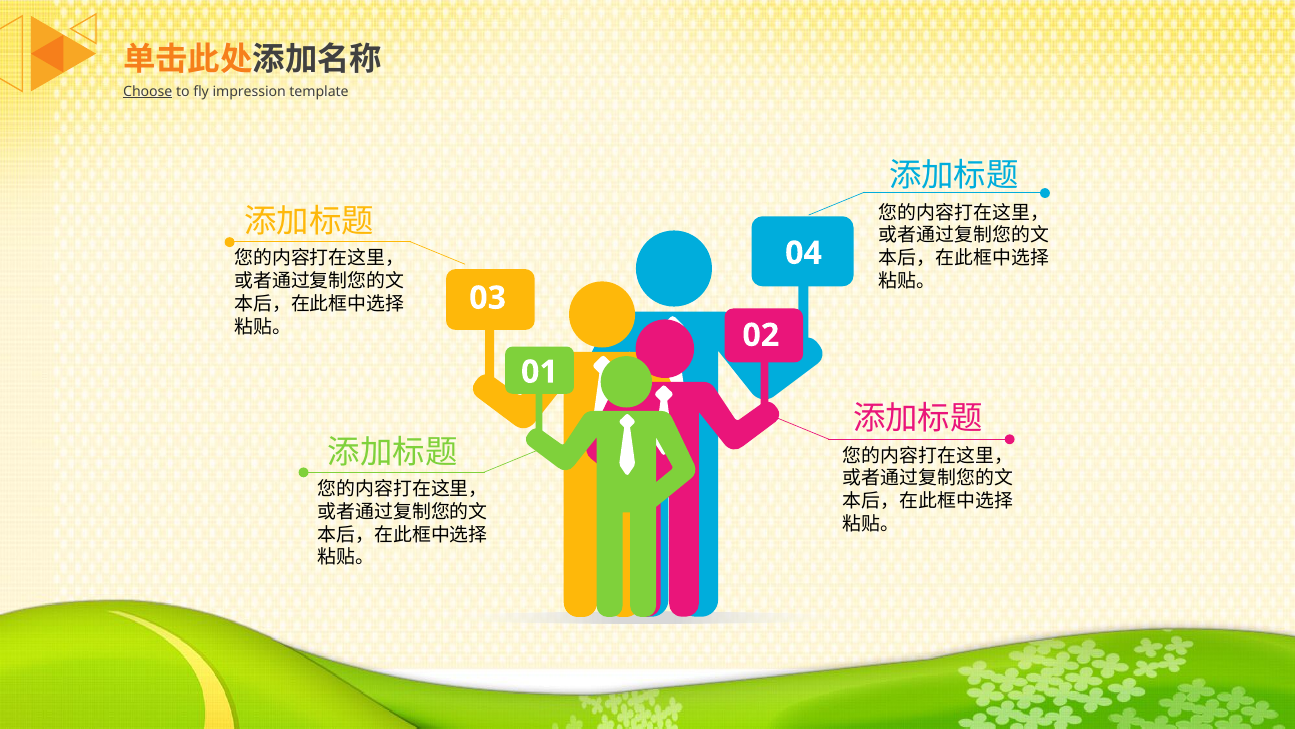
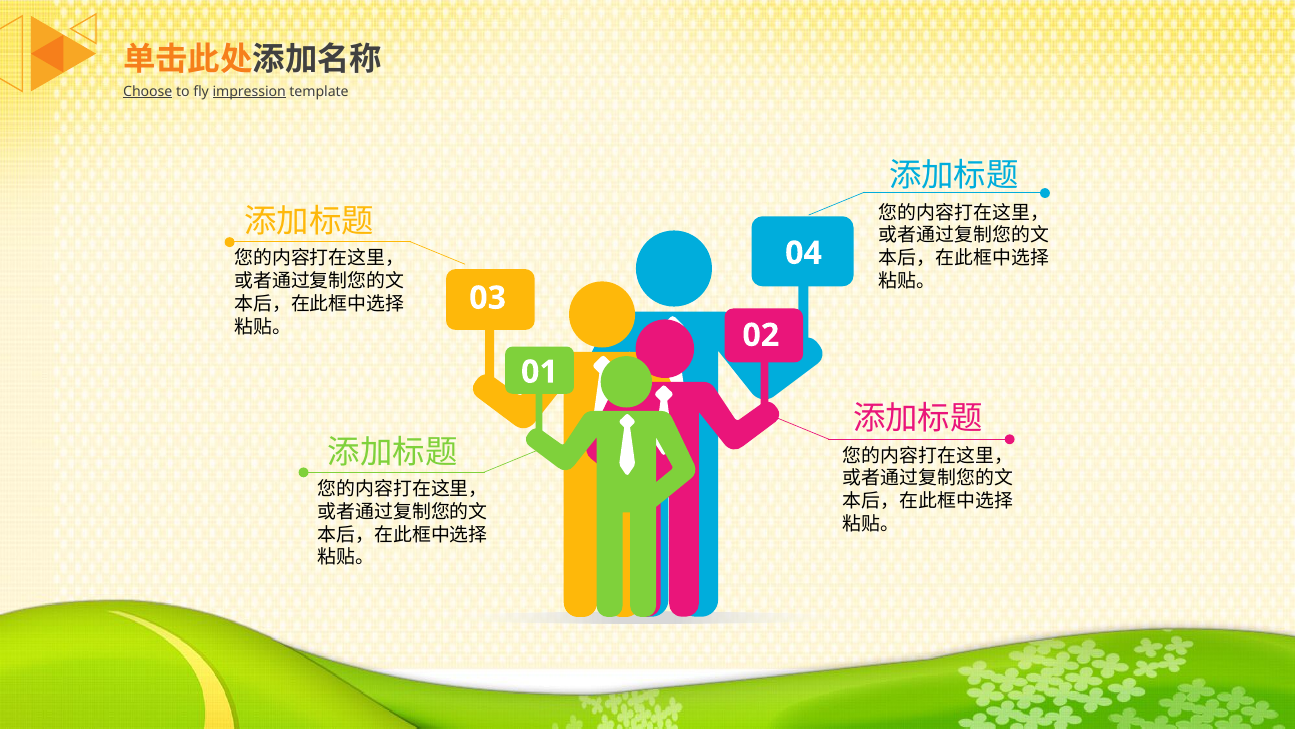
impression underline: none -> present
